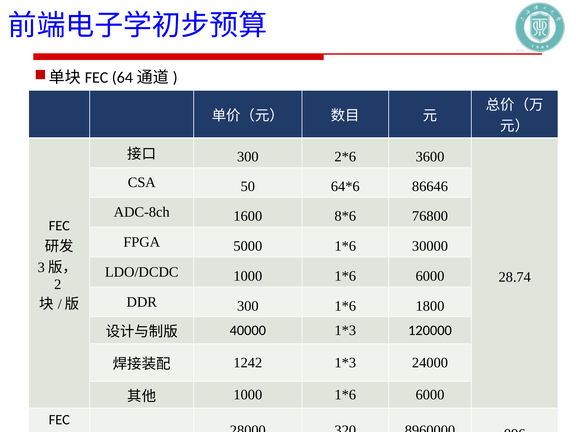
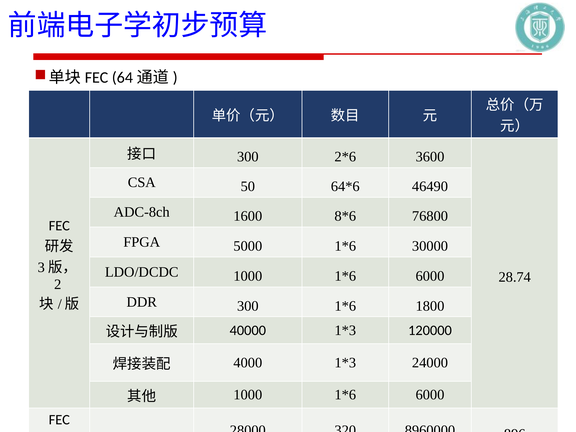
86646: 86646 -> 46490
1242: 1242 -> 4000
